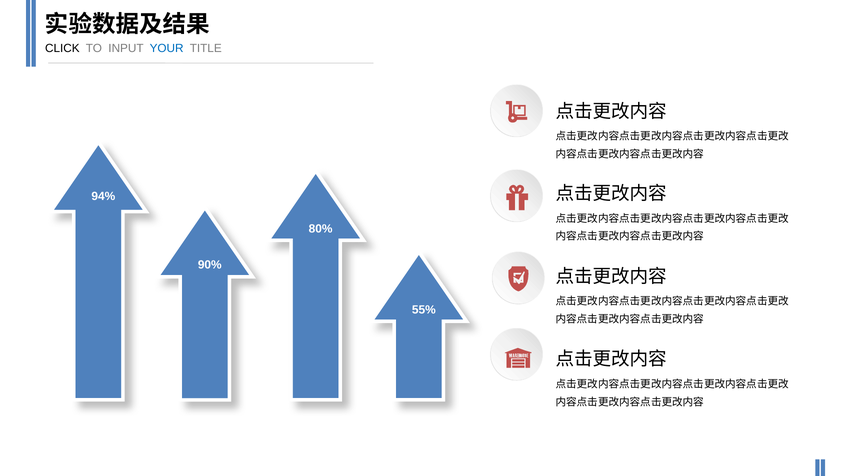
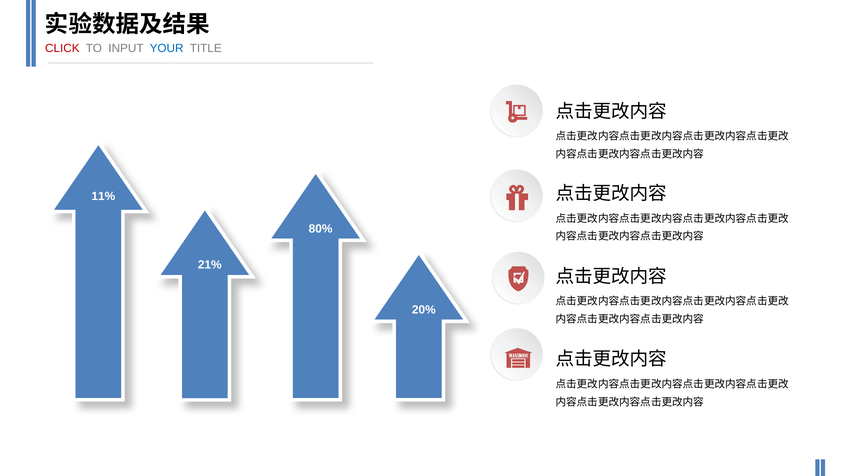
CLICK colour: black -> red
94%: 94% -> 11%
90%: 90% -> 21%
55%: 55% -> 20%
